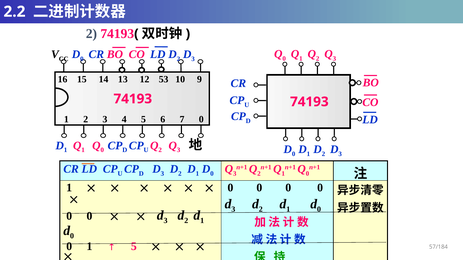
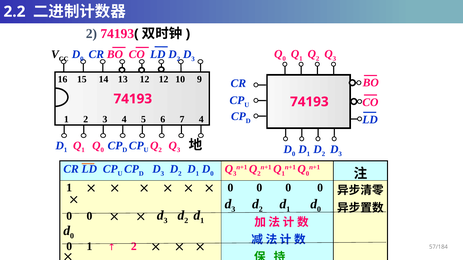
12 53: 53 -> 12
7 0: 0 -> 4
5 at (134, 247): 5 -> 2
